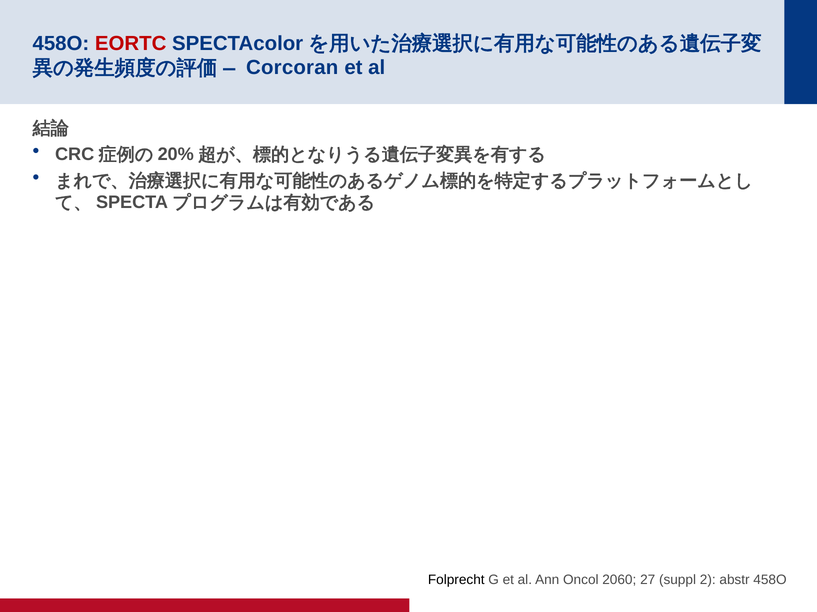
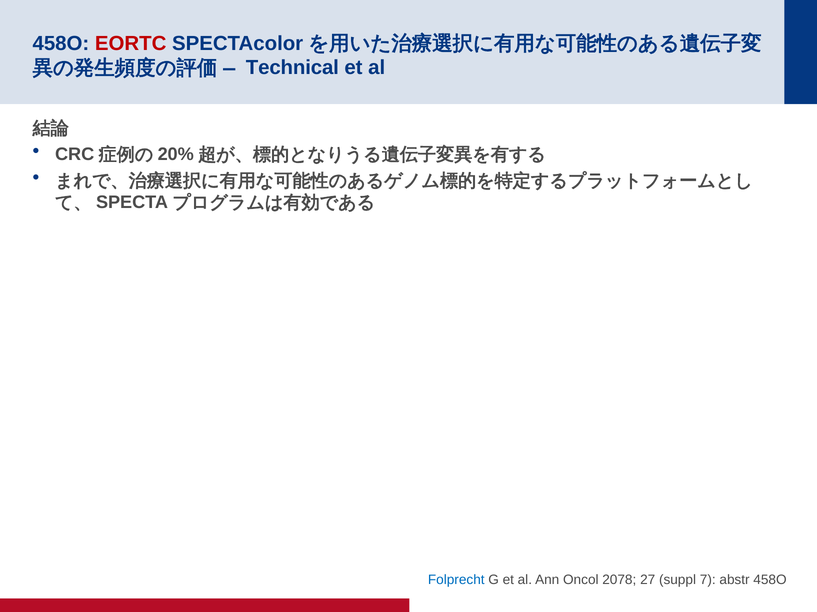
Corcoran: Corcoran -> Technical
Folprecht colour: black -> blue
2060: 2060 -> 2078
2: 2 -> 7
